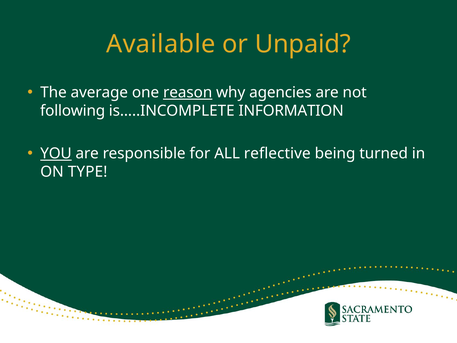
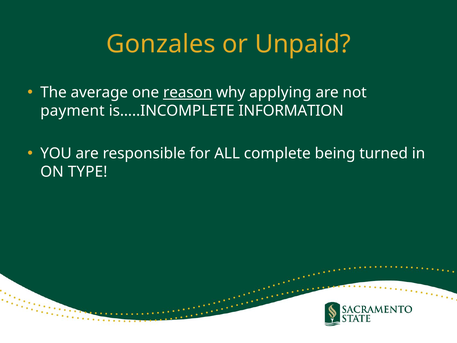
Available: Available -> Gonzales
agencies: agencies -> applying
following: following -> payment
YOU underline: present -> none
reflective: reflective -> complete
